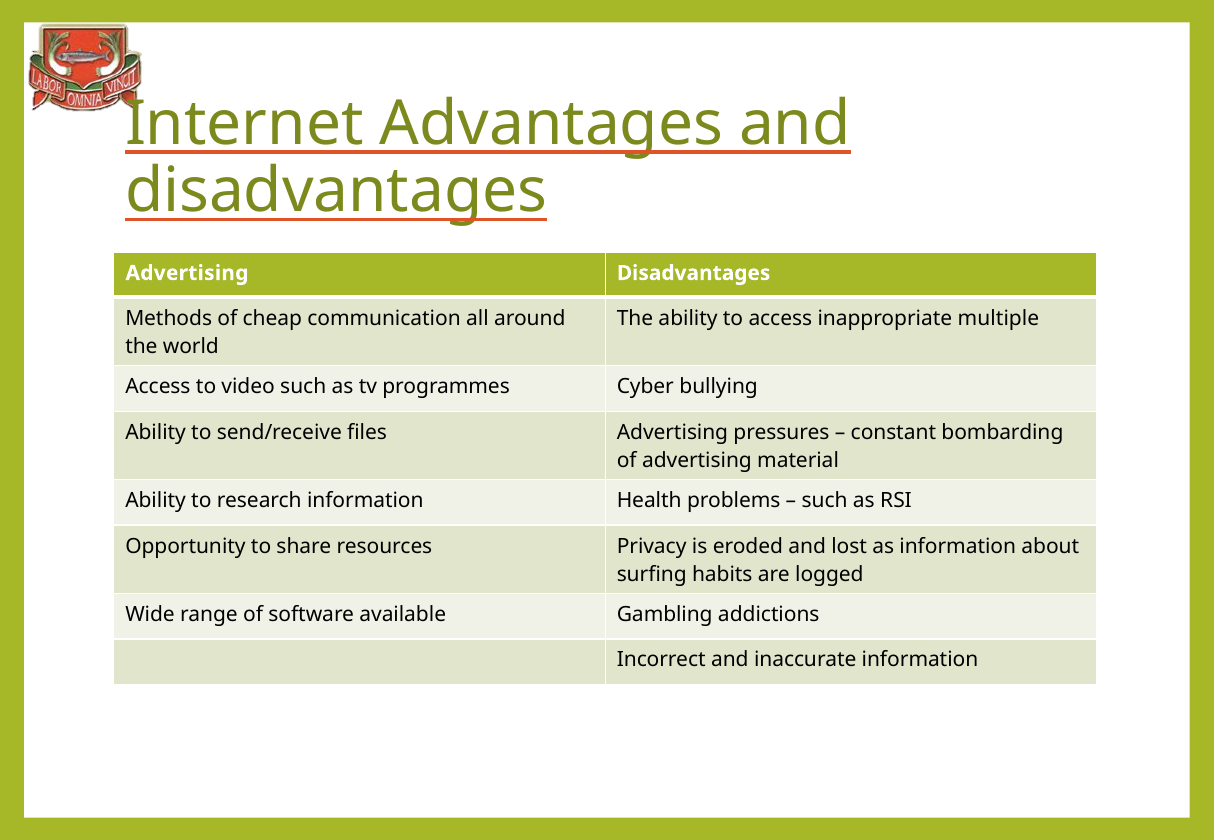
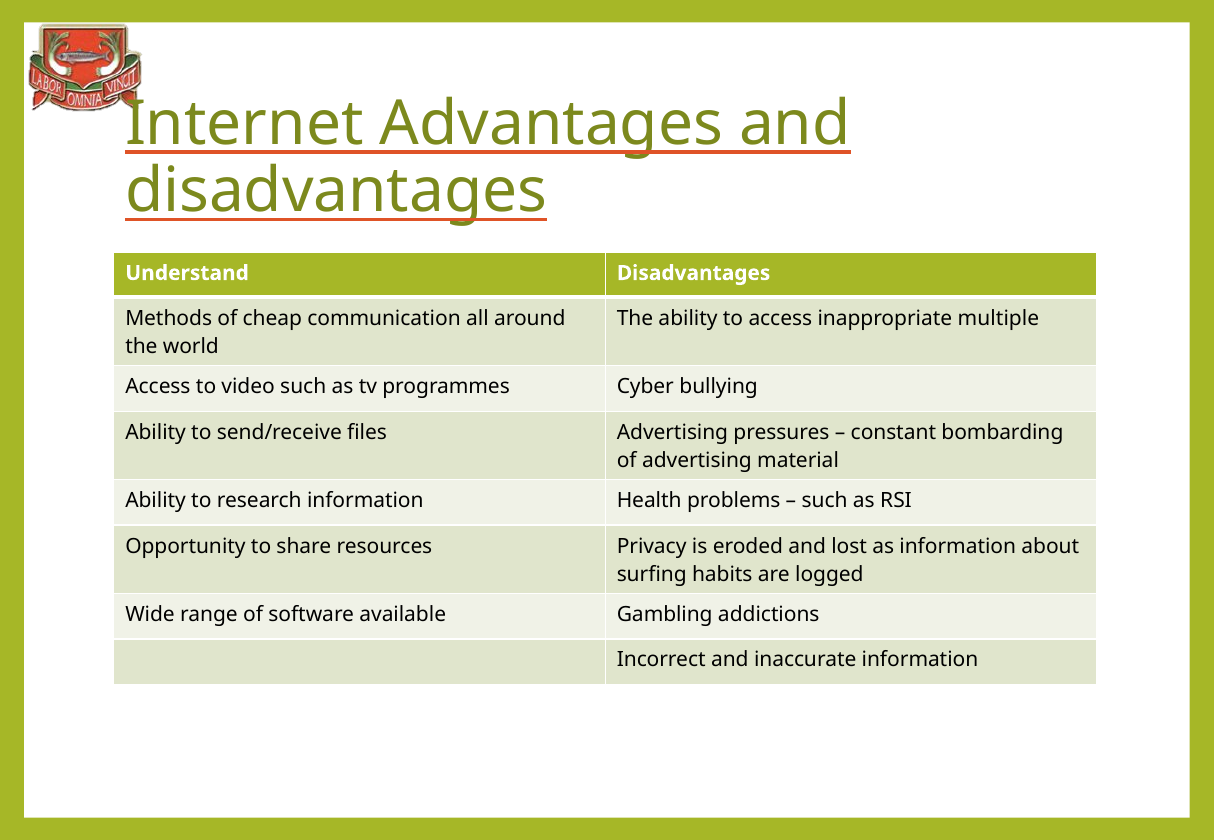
Advertising at (187, 273): Advertising -> Understand
